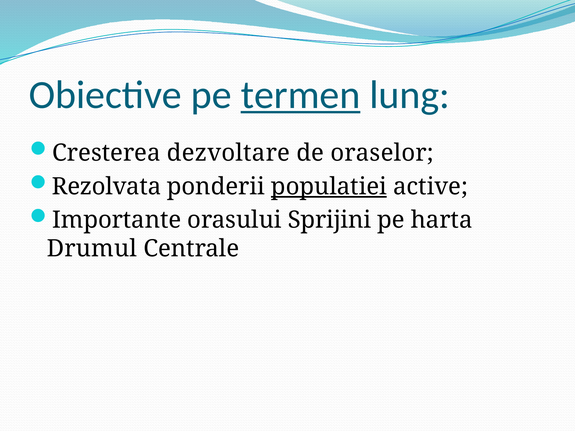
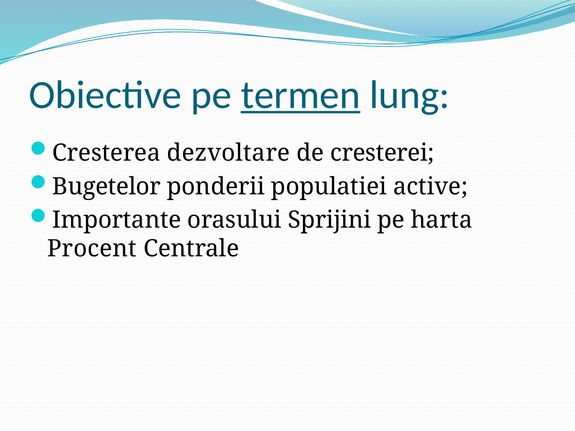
oraselor: oraselor -> cresterei
Rezolvata: Rezolvata -> Bugetelor
populatiei underline: present -> none
Drumul: Drumul -> Procent
